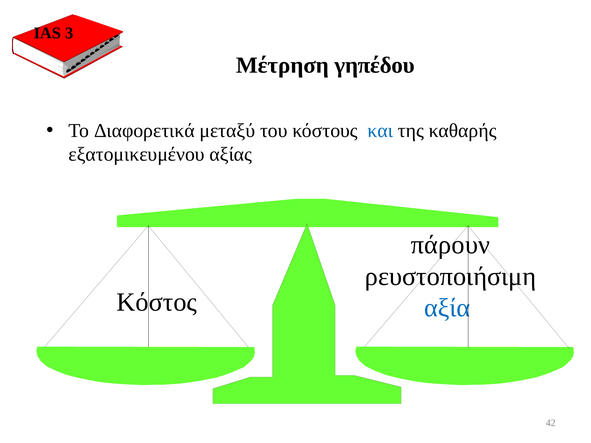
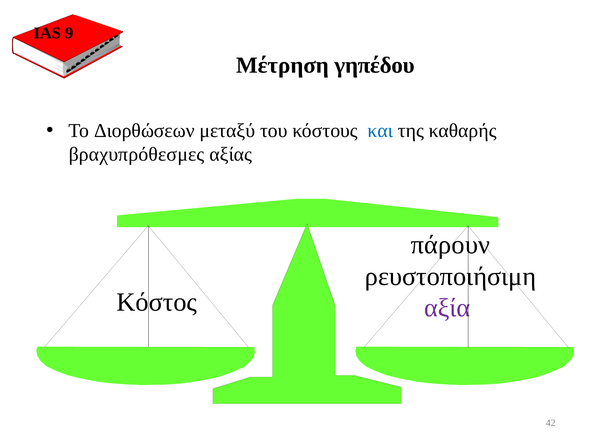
3: 3 -> 9
Διαφορετικά: Διαφορετικά -> Διορθώσεων
εξατομικευμένου: εξατομικευμένου -> βραχυπρόθεσμες
αξία colour: blue -> purple
